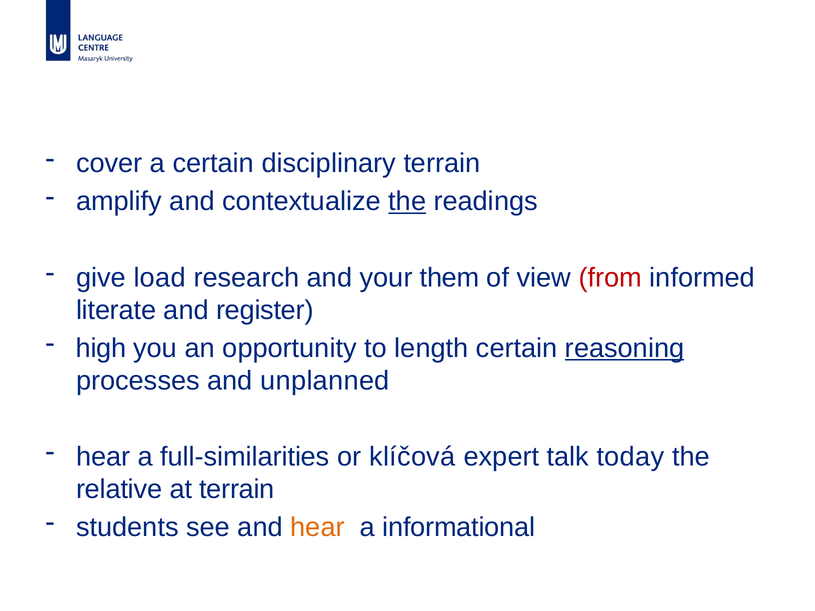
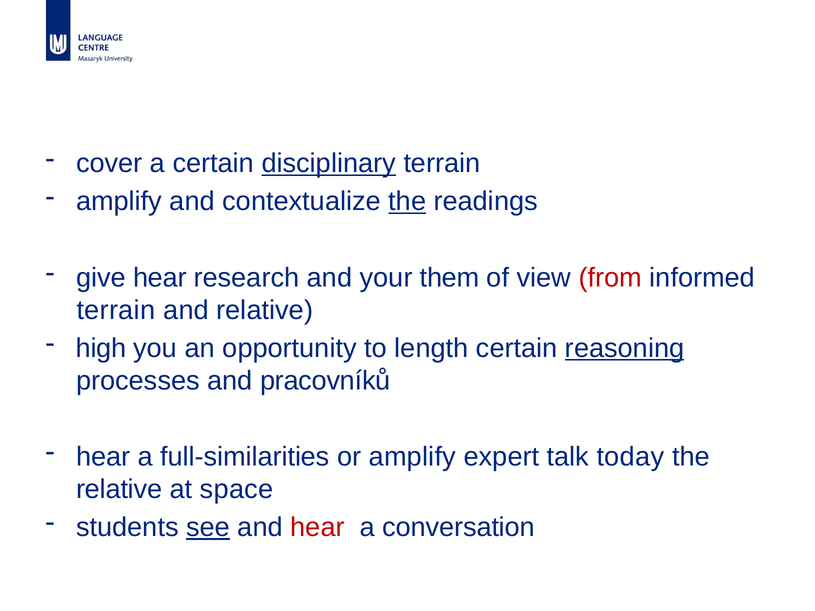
disciplinary underline: none -> present
give load: load -> hear
literate at (116, 310): literate -> terrain
and register: register -> relative
unplanned: unplanned -> pracovníků
or klíčová: klíčová -> amplify
at terrain: terrain -> space
see underline: none -> present
hear at (318, 528) colour: orange -> red
informational: informational -> conversation
